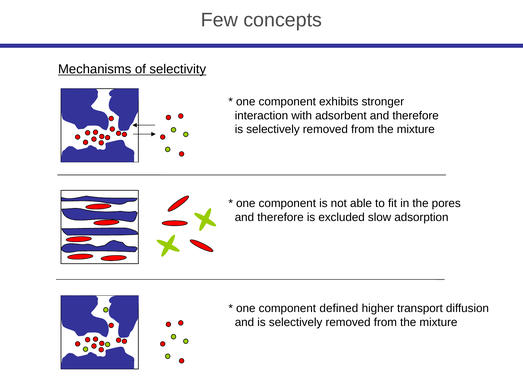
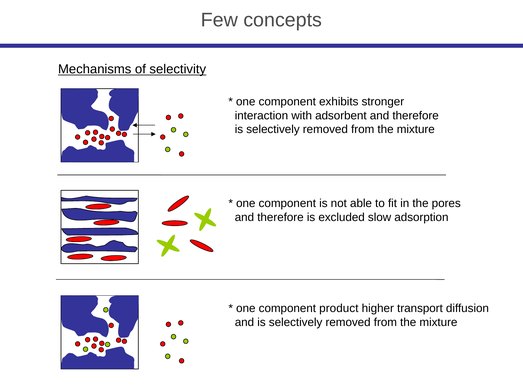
defined: defined -> product
